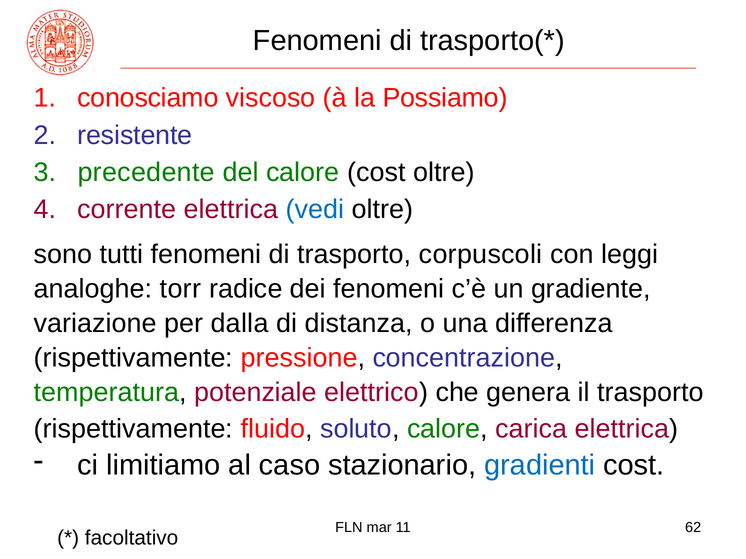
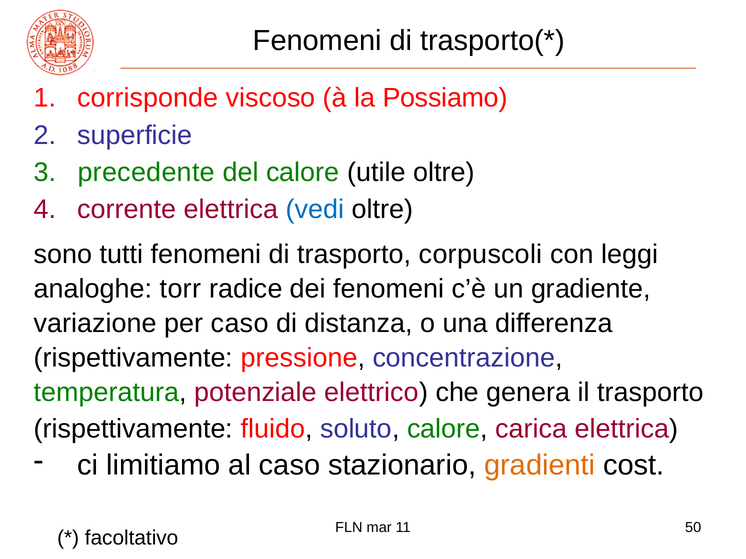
conosciamo: conosciamo -> corrisponde
resistente: resistente -> superficie
calore cost: cost -> utile
per dalla: dalla -> caso
gradienti colour: blue -> orange
62: 62 -> 50
